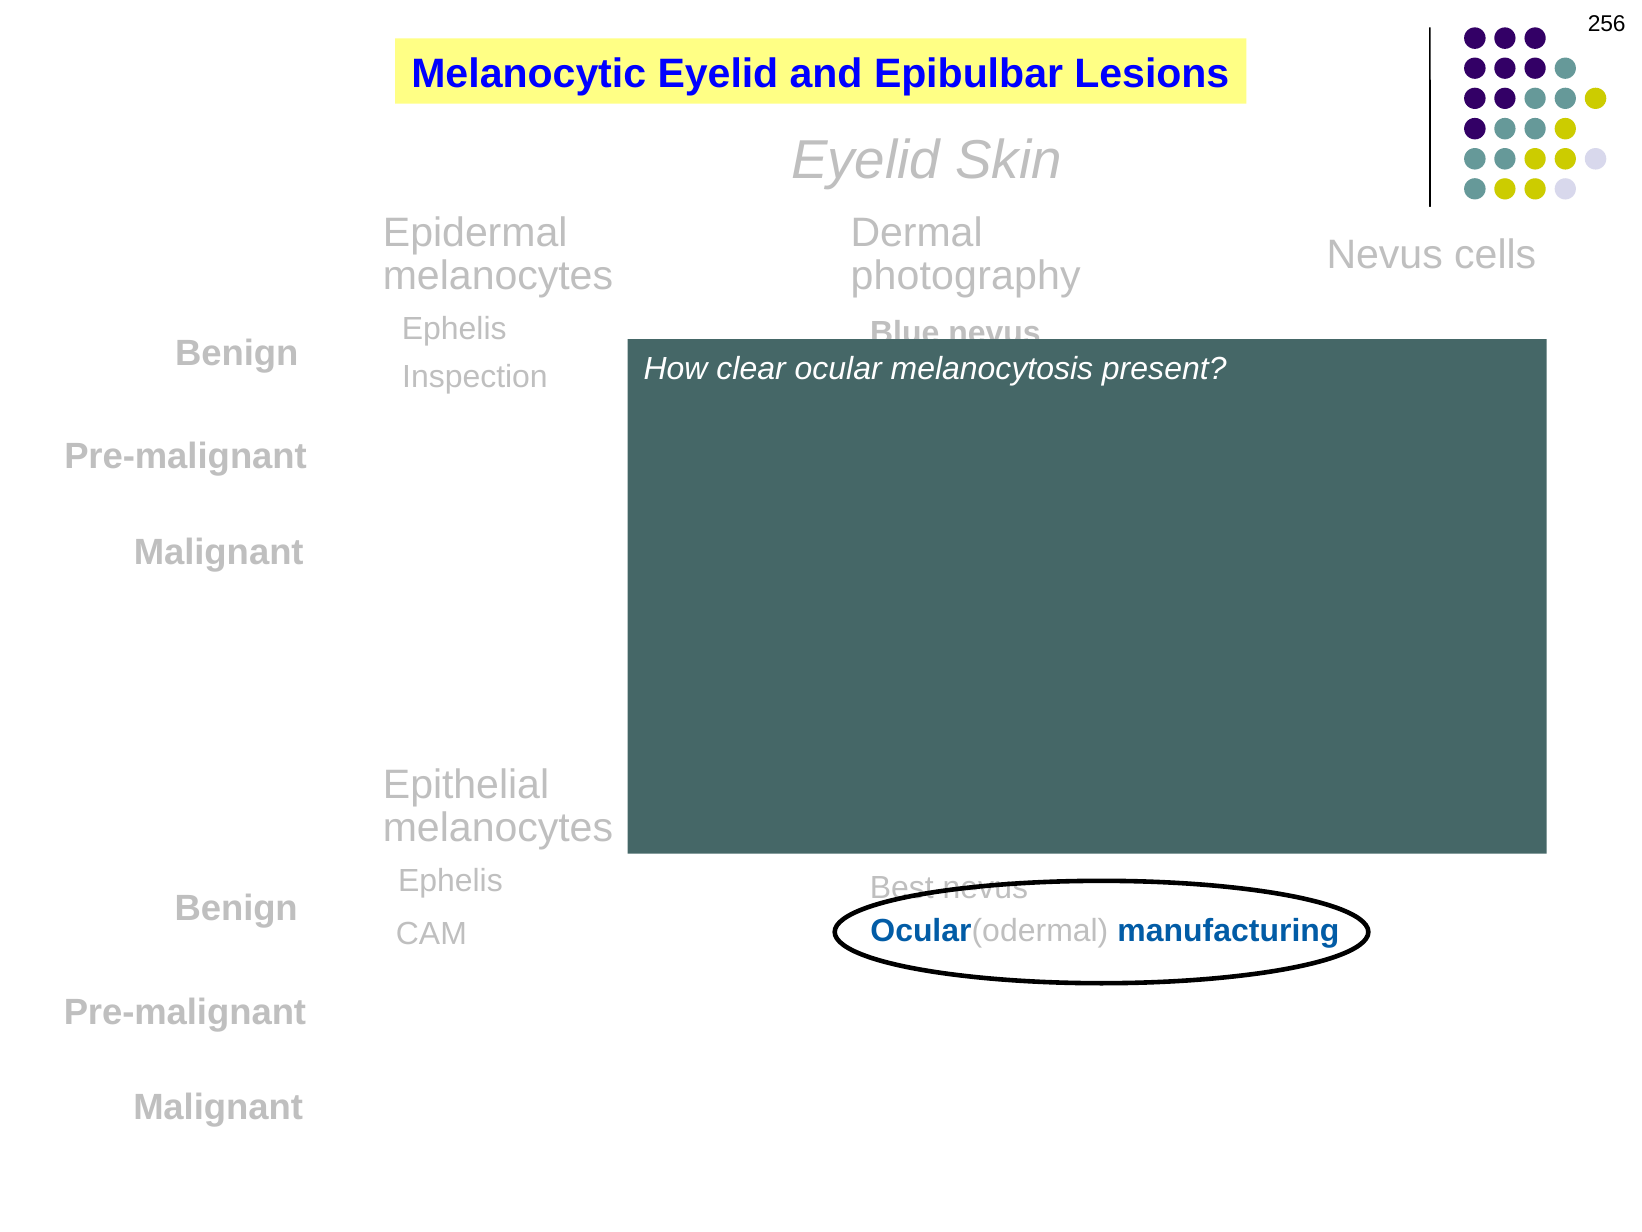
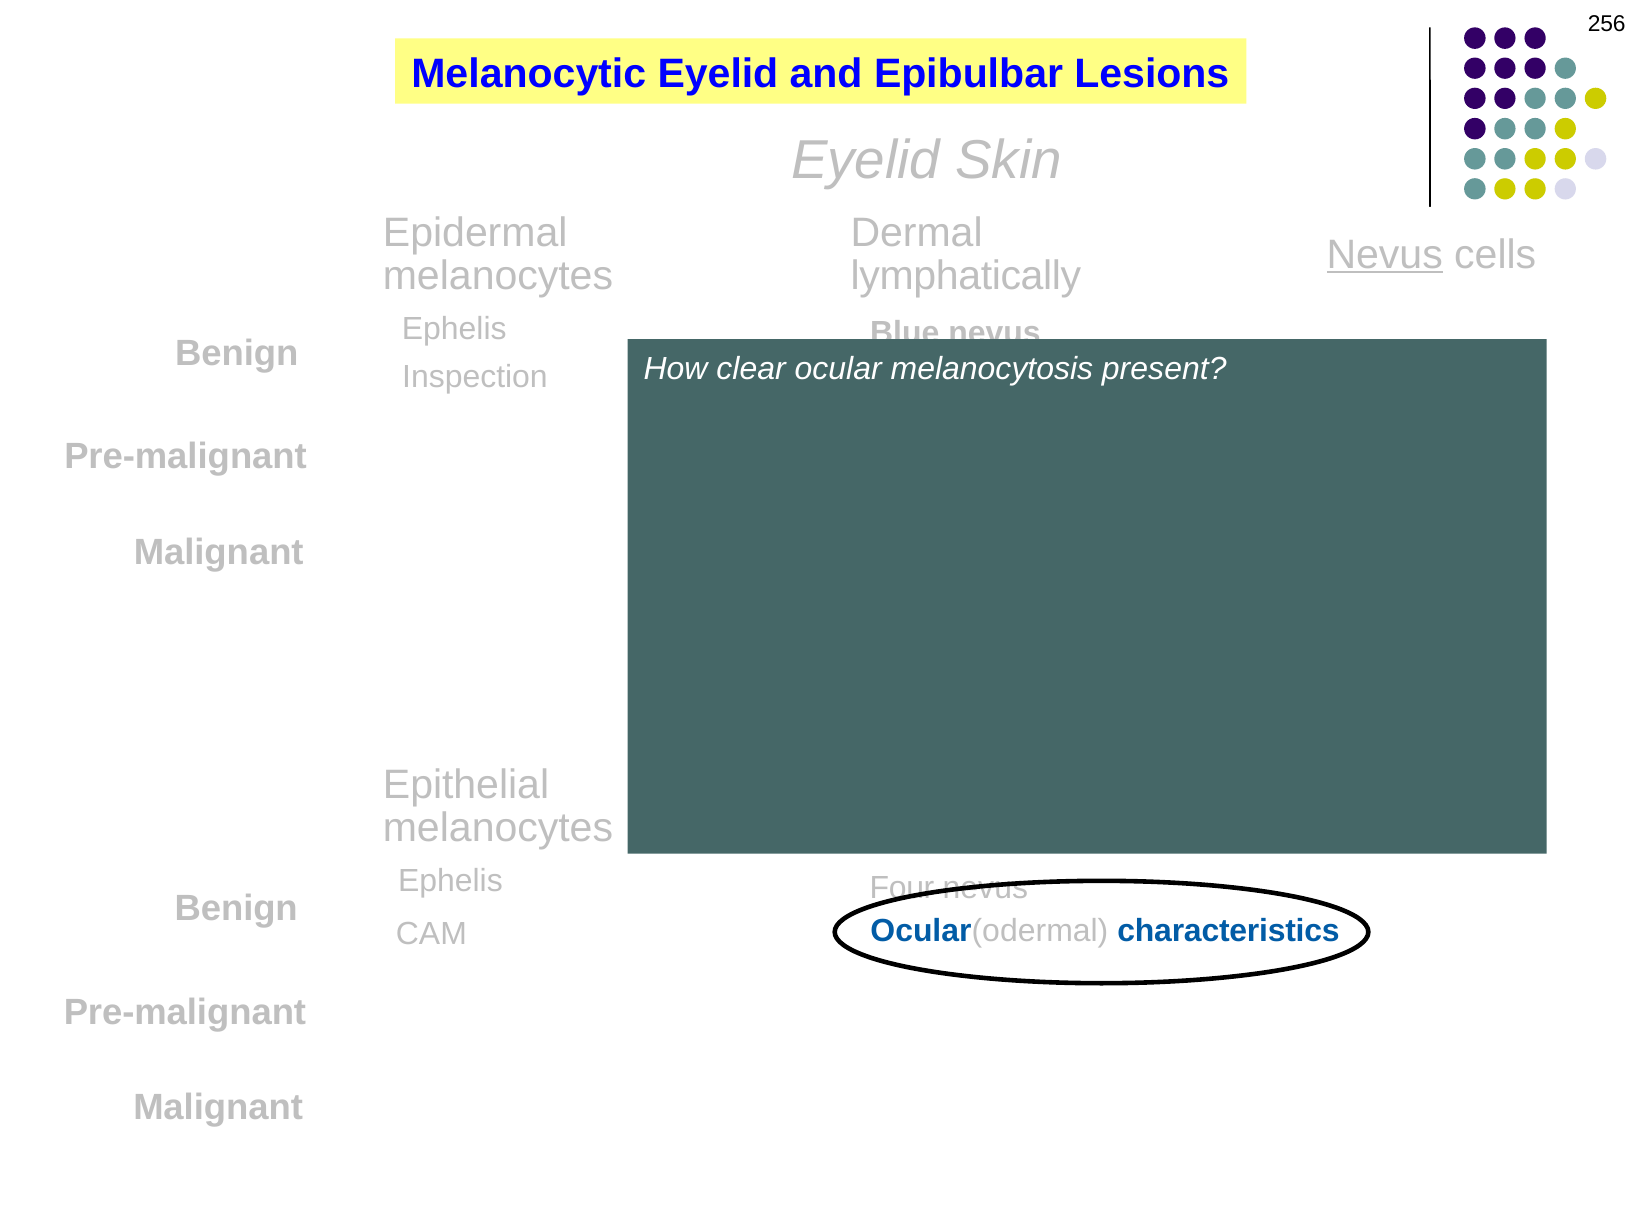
Nevus at (1385, 254) underline: none -> present
photography: photography -> lymphatically
Best: Best -> Four
manufacturing: manufacturing -> characteristics
